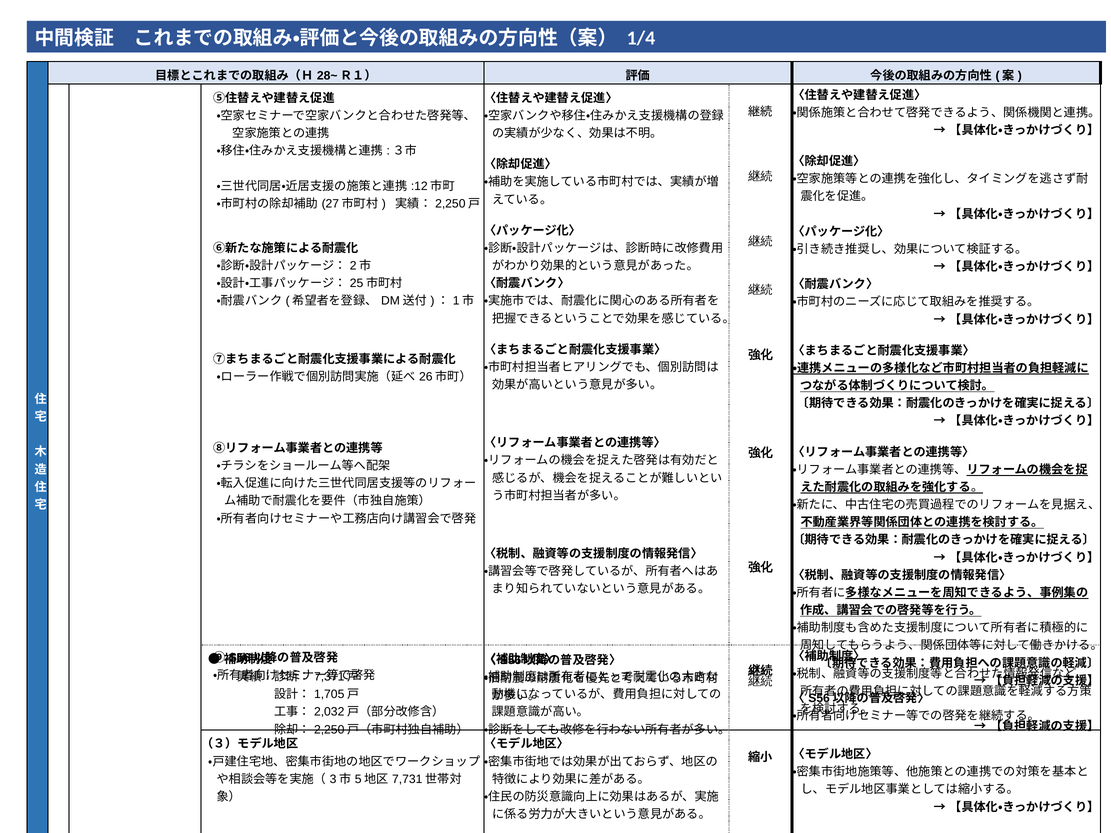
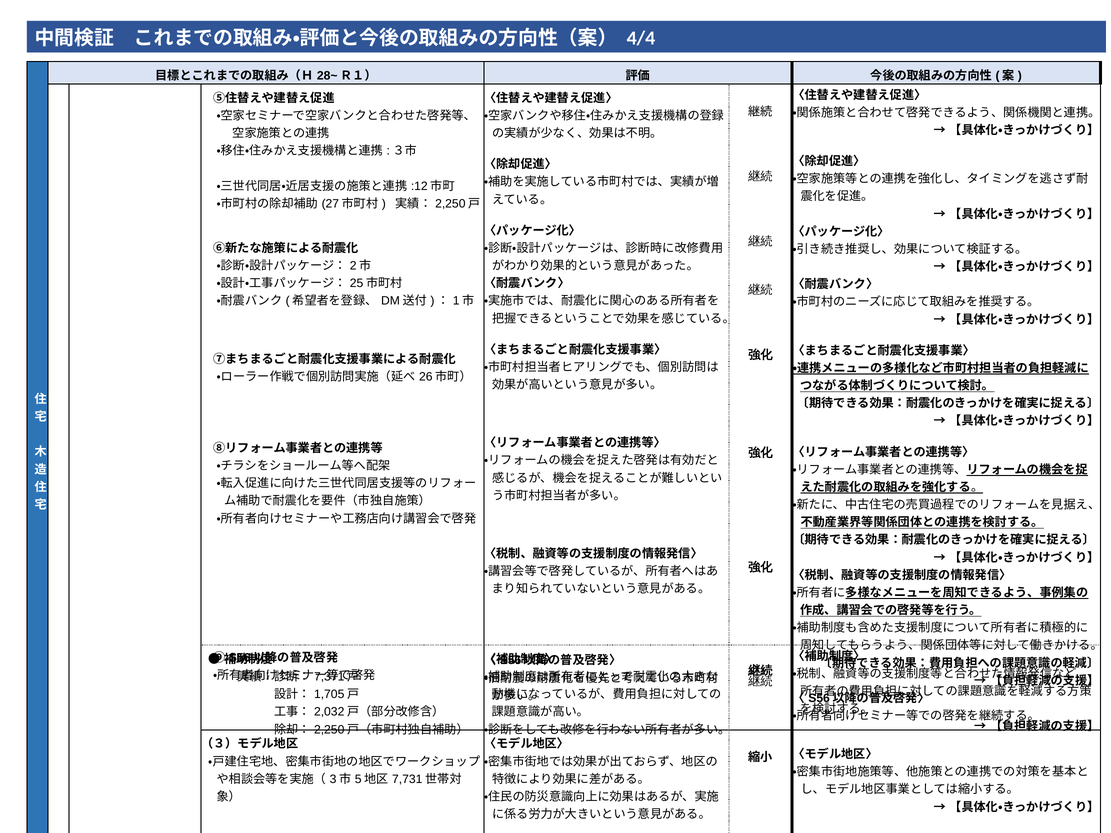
1/4: 1/4 -> 4/4
